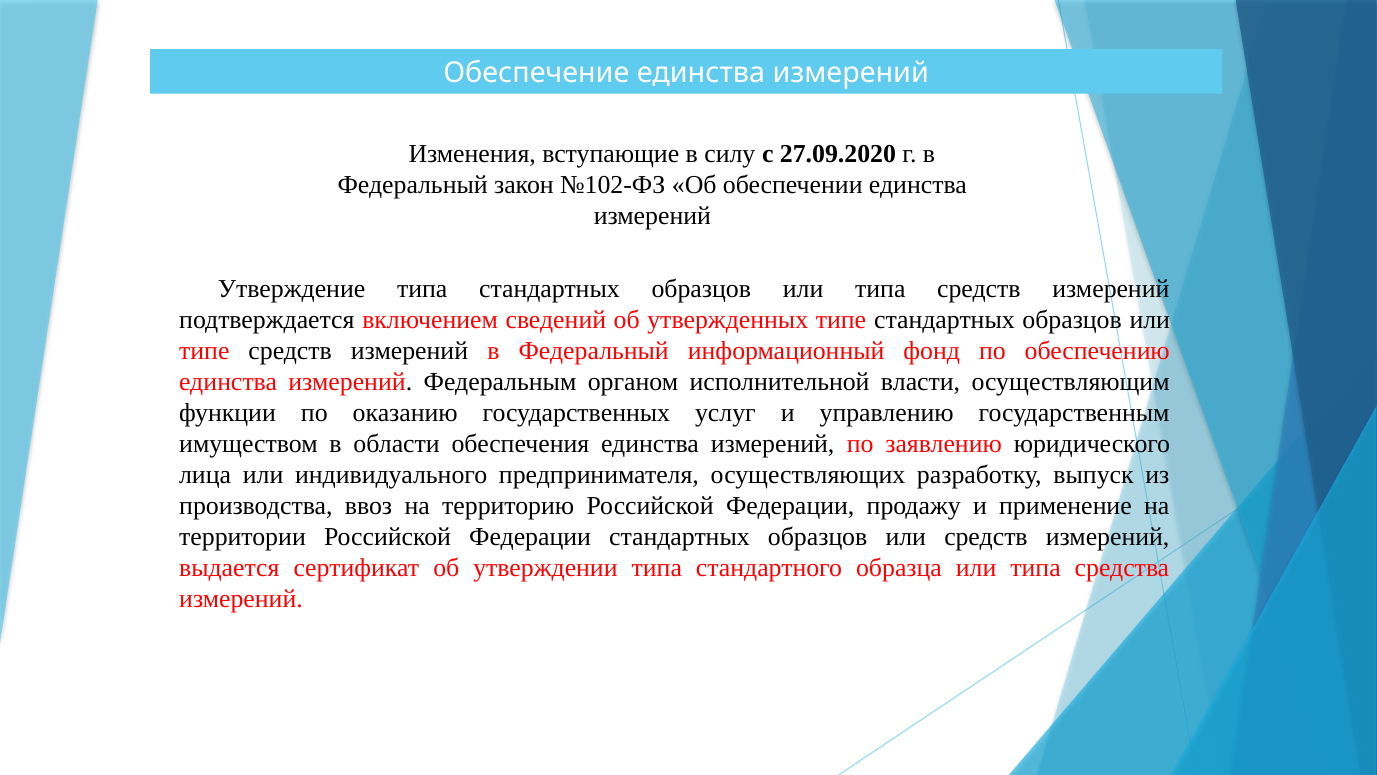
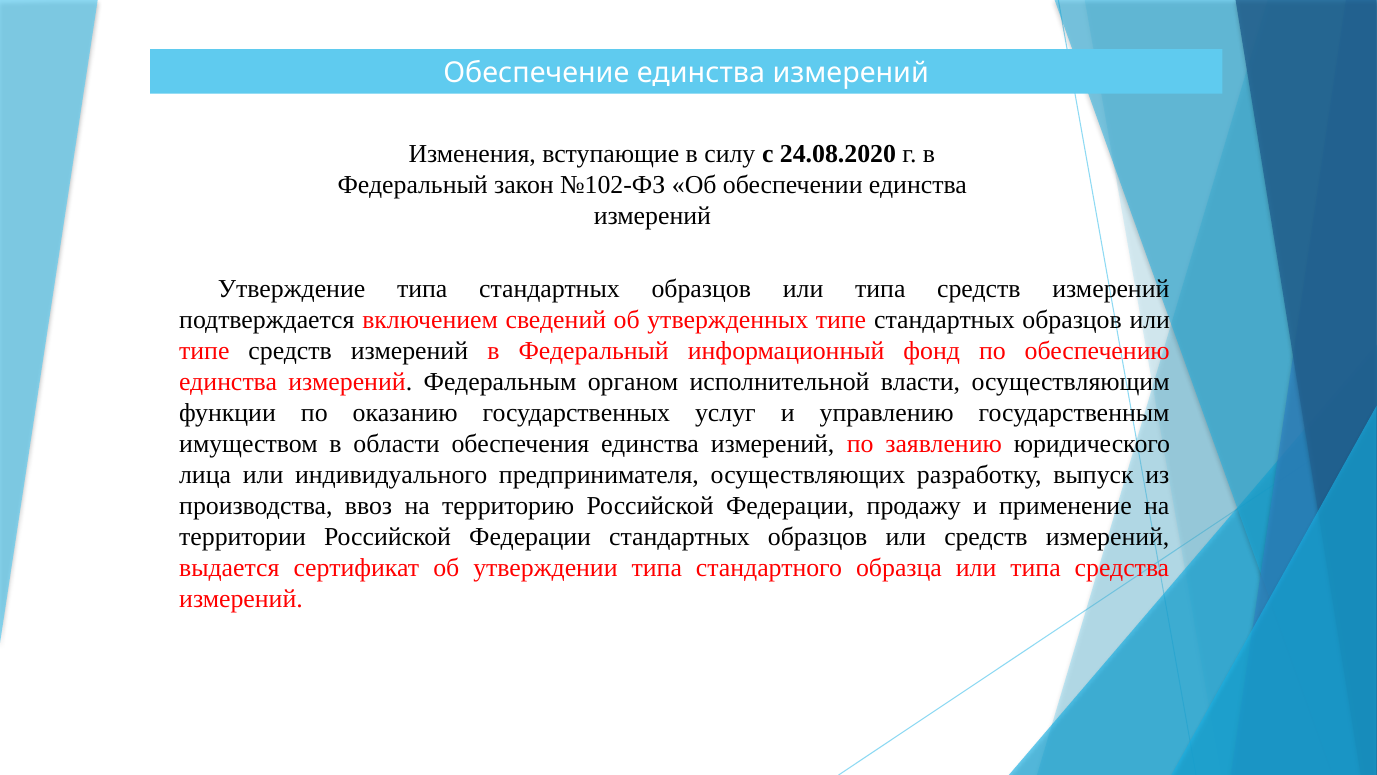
27.09.2020: 27.09.2020 -> 24.08.2020
